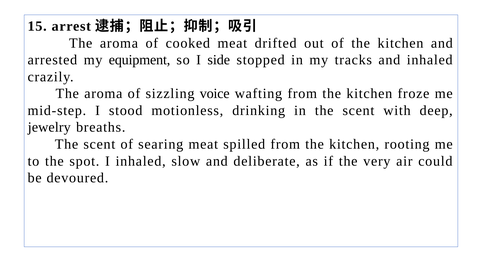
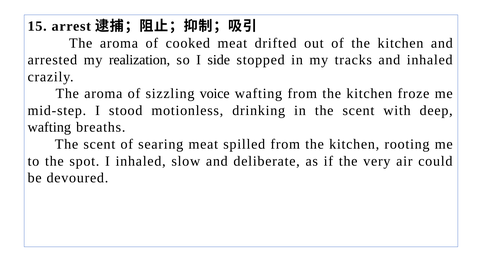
equipment: equipment -> realization
jewelry at (49, 127): jewelry -> wafting
